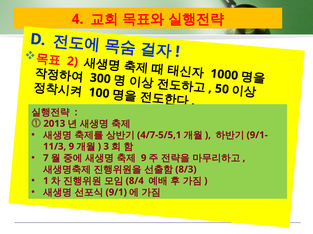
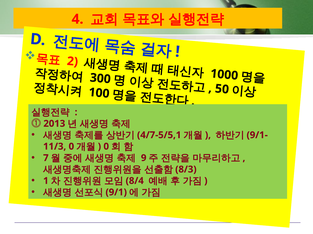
9 at (71, 147): 9 -> 0
3 at (106, 147): 3 -> 0
